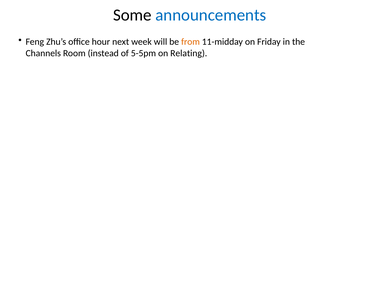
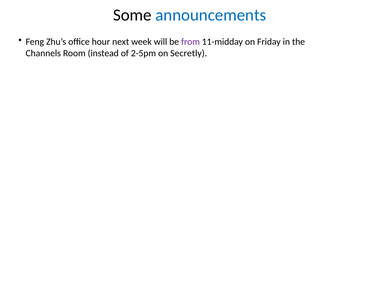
from colour: orange -> purple
5-5pm: 5-5pm -> 2-5pm
Relating: Relating -> Secretly
